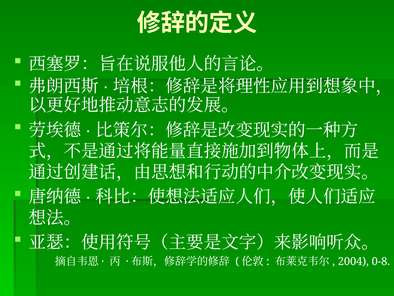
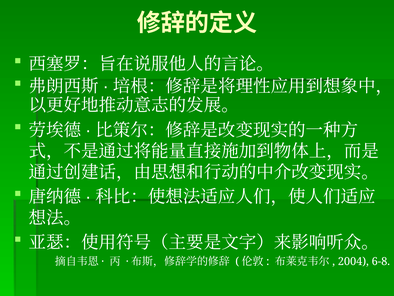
0-8: 0-8 -> 6-8
